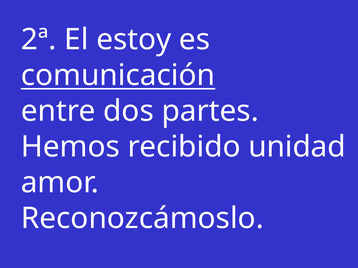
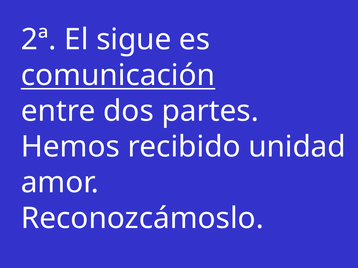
estoy: estoy -> sigue
